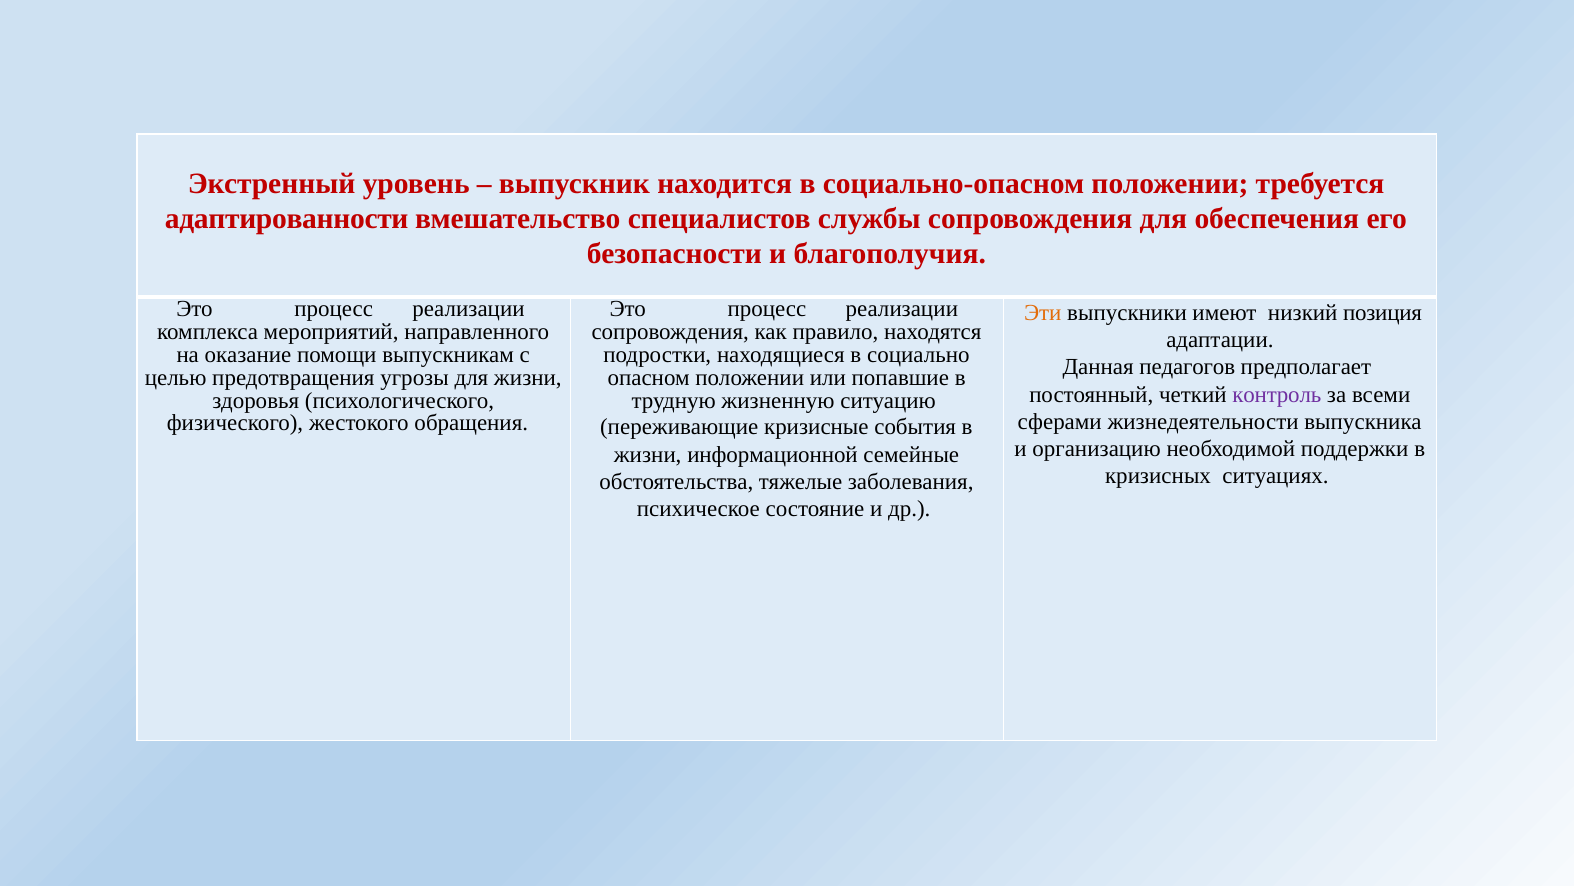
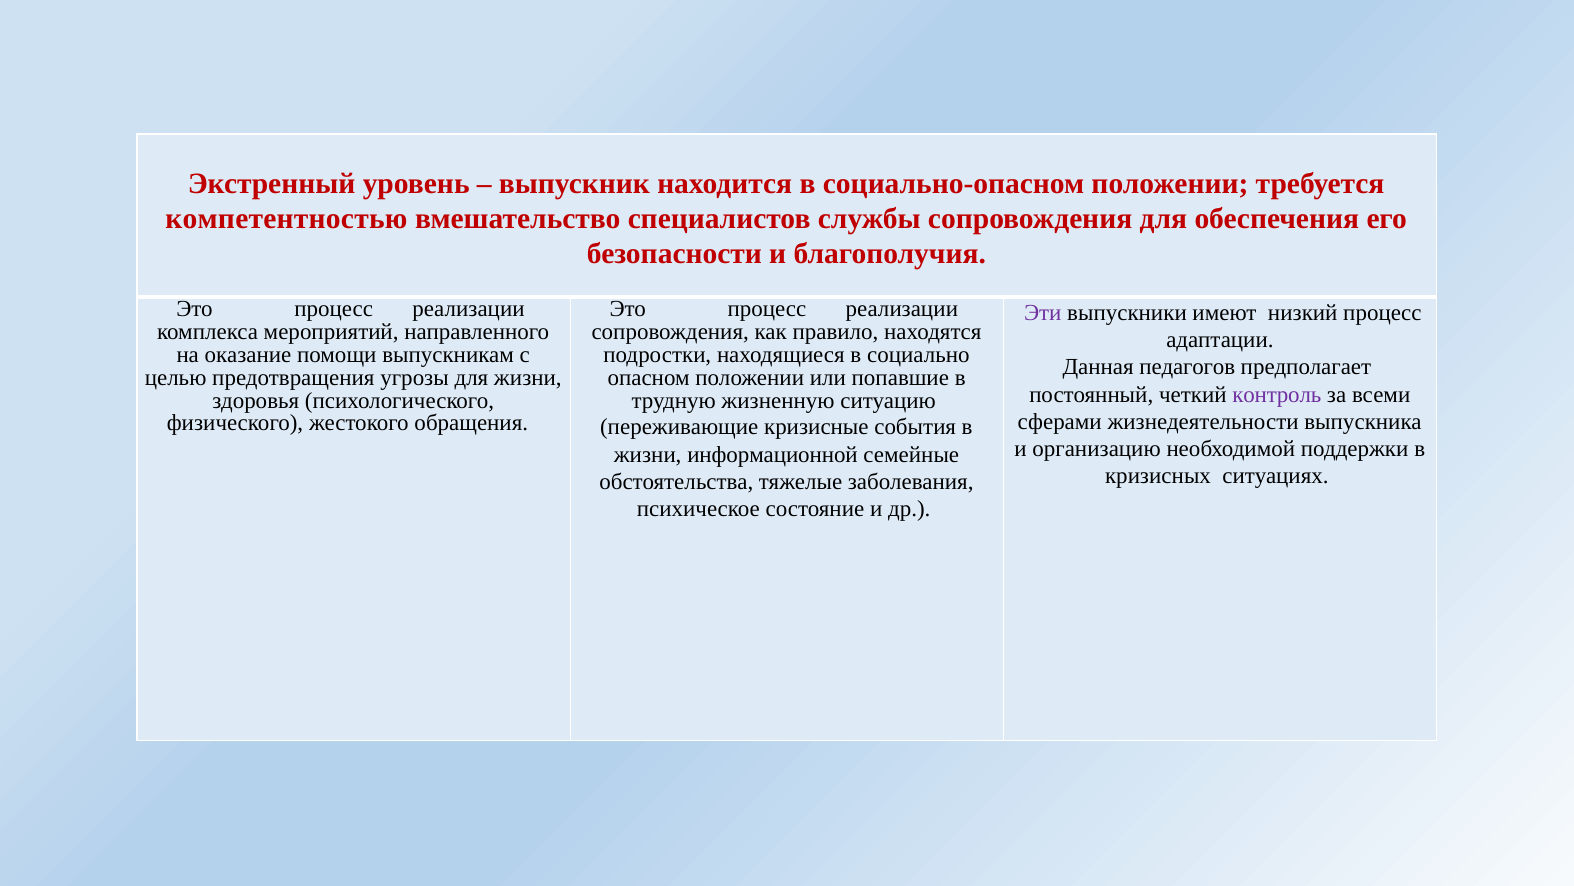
адаптированности: адаптированности -> компетентностью
Эти colour: orange -> purple
низкий позиция: позиция -> процесс
